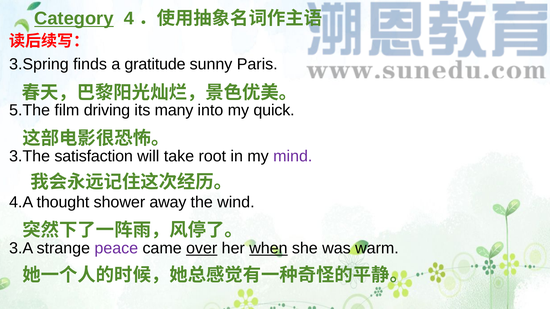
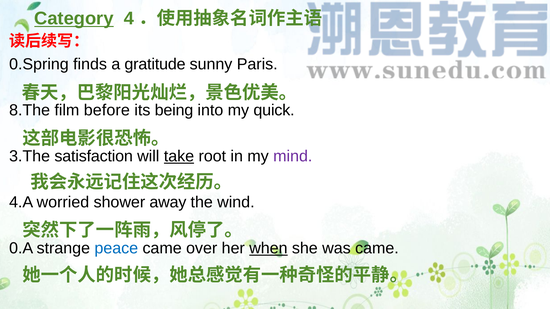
3.Spring: 3.Spring -> 0.Spring
5.The: 5.The -> 8.The
driving: driving -> before
many: many -> being
take underline: none -> present
thought: thought -> worried
3.A: 3.A -> 0.A
peace colour: purple -> blue
over underline: present -> none
was warm: warm -> came
